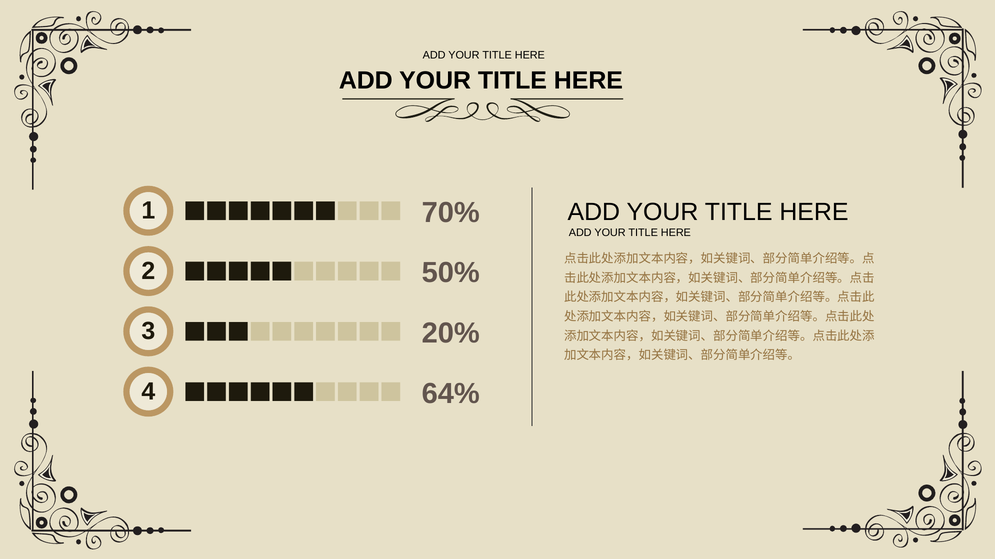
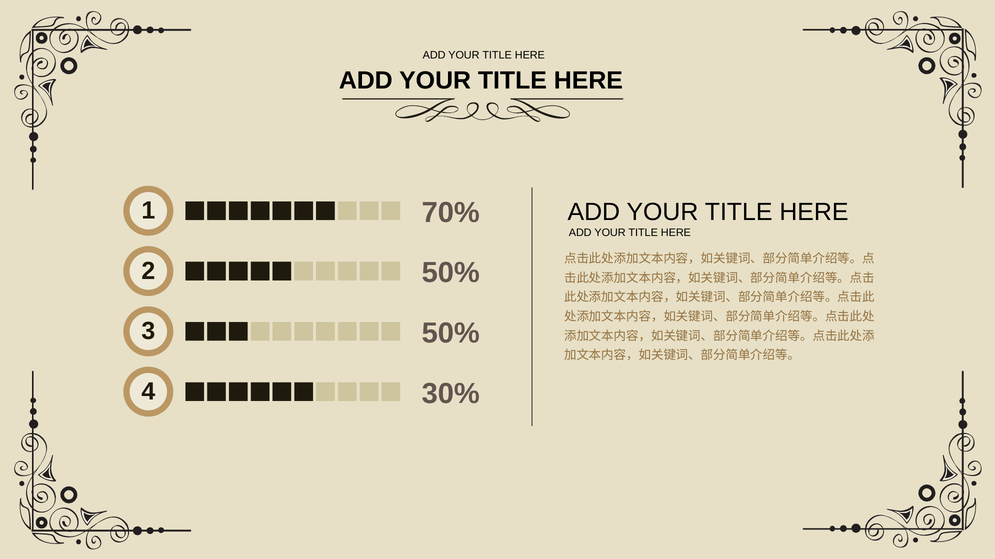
3 20%: 20% -> 50%
64%: 64% -> 30%
